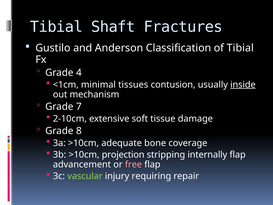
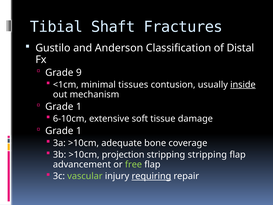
of Tibial: Tibial -> Distal
4: 4 -> 9
7 at (79, 107): 7 -> 1
2-10cm: 2-10cm -> 6-10cm
8 at (79, 131): 8 -> 1
stripping internally: internally -> stripping
free colour: pink -> light green
requiring underline: none -> present
